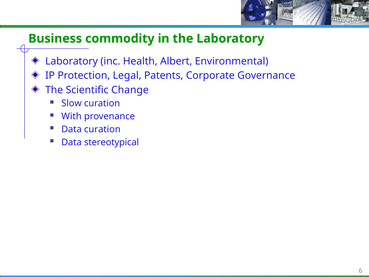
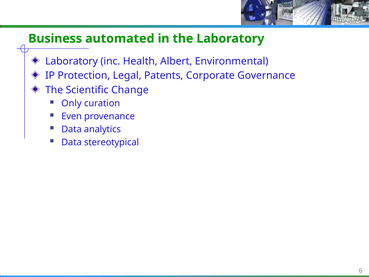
commodity: commodity -> automated
Slow: Slow -> Only
With: With -> Even
Data curation: curation -> analytics
